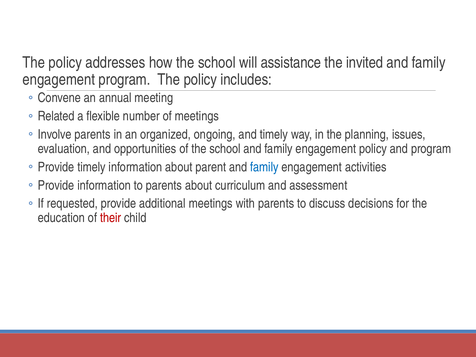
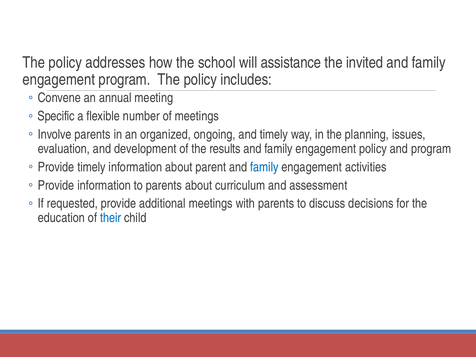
Related: Related -> Specific
opportunities: opportunities -> development
of the school: school -> results
their colour: red -> blue
